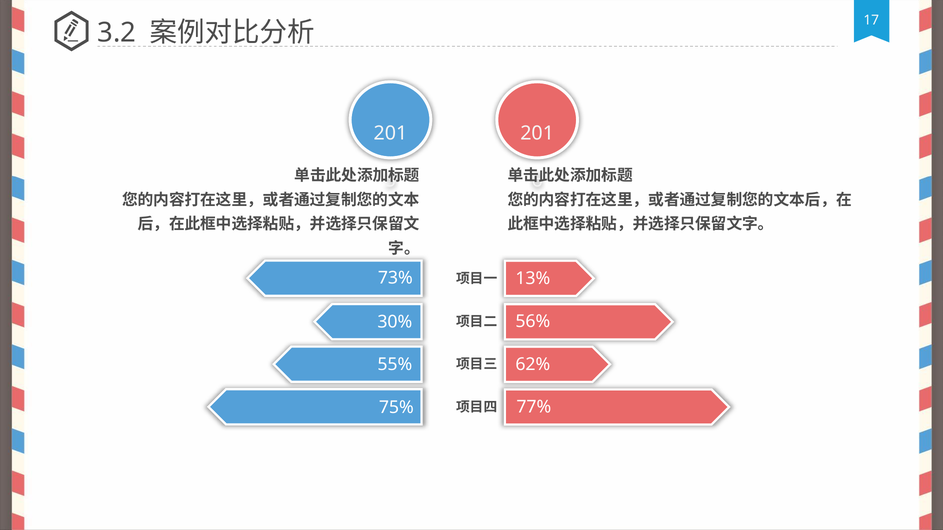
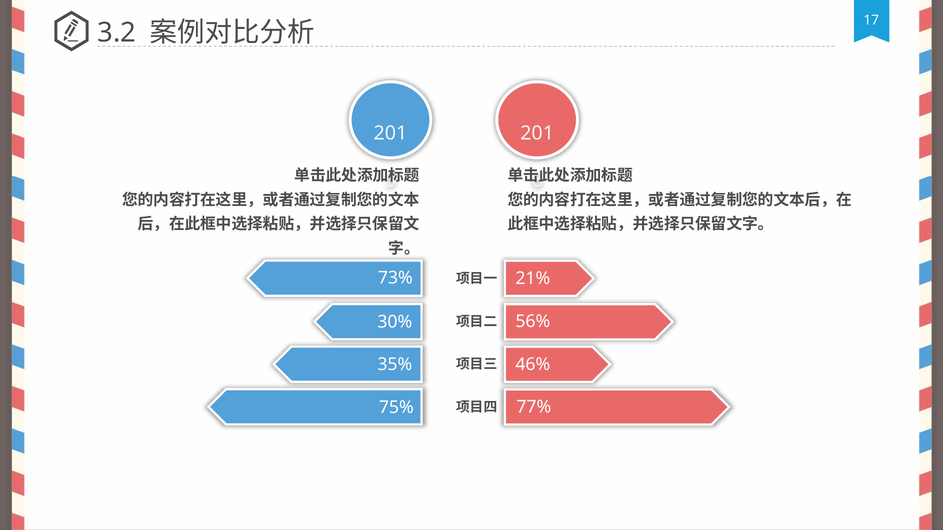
13%: 13% -> 21%
55%: 55% -> 35%
62%: 62% -> 46%
